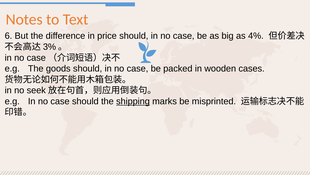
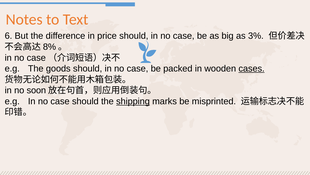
4%: 4% -> 3%
3%: 3% -> 8%
cases underline: none -> present
seek: seek -> soon
